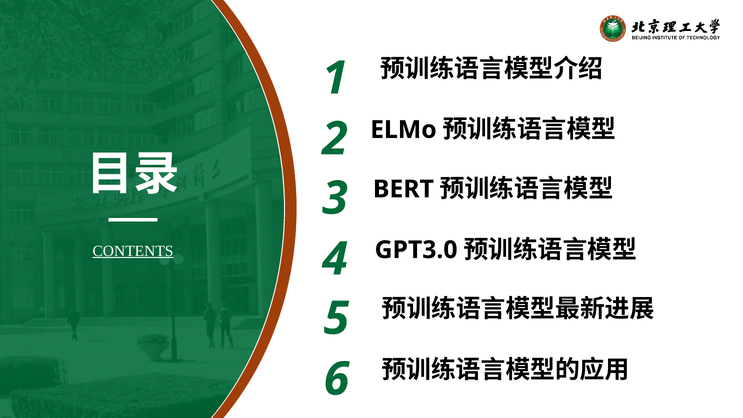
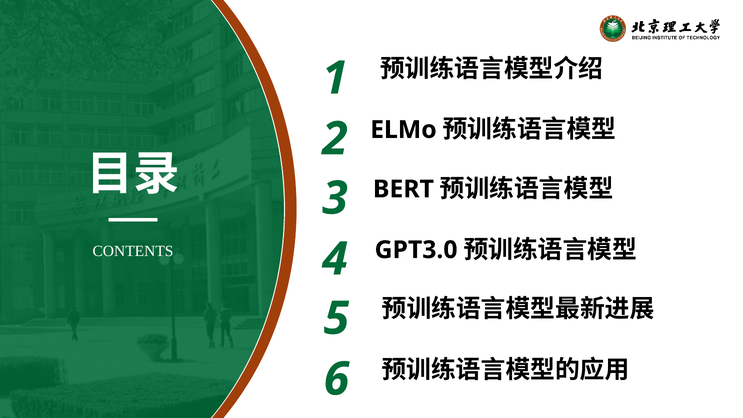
CONTENTS underline: present -> none
